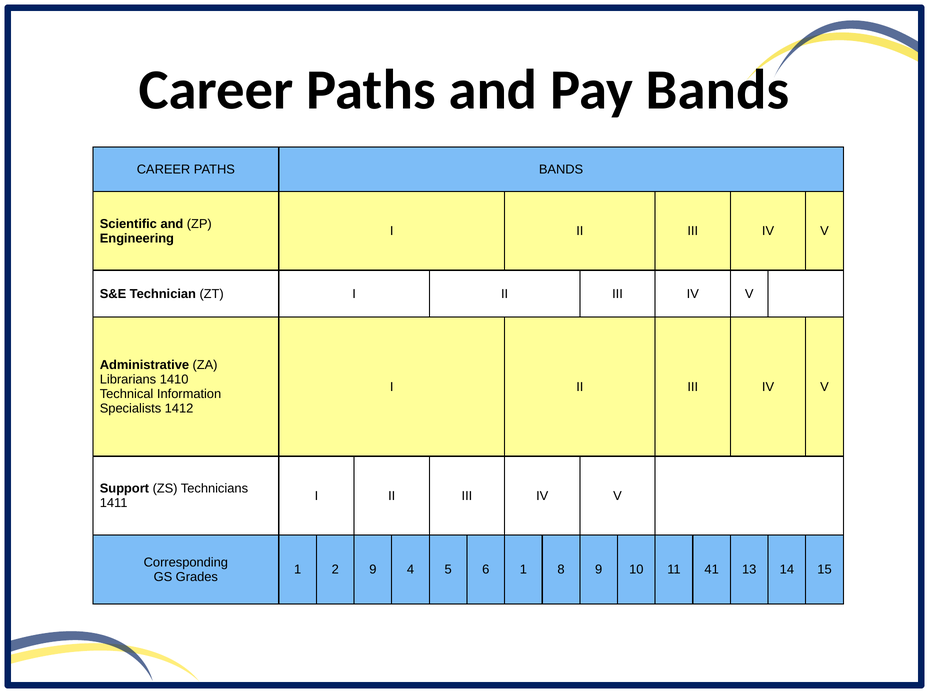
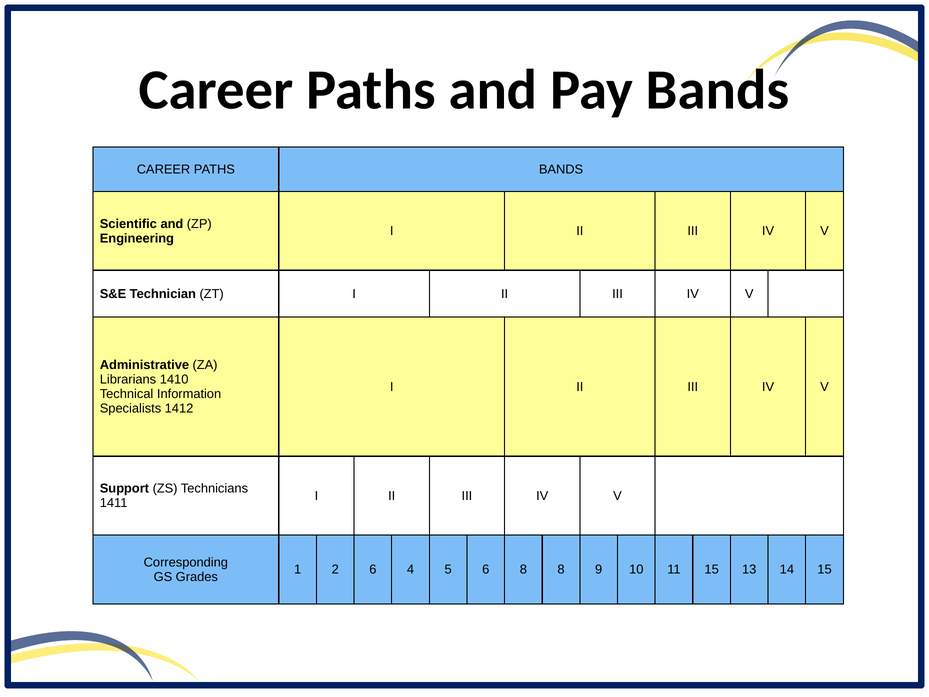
2 9: 9 -> 6
6 1: 1 -> 8
11 41: 41 -> 15
